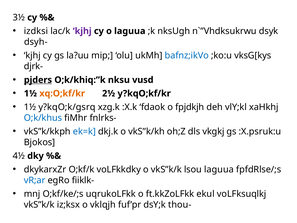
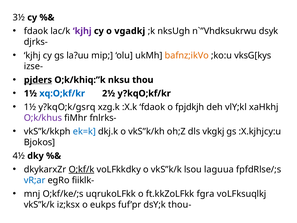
izdksi at (36, 31): izdksi -> fdaok
o laguua: laguua -> vgadkj
dsyh-: dsyh- -> djrks-
bafnz;ikVo colour: blue -> orange
djrk-: djrk- -> izse-
vusd: vusd -> thou
xq:O;kf/kr colour: orange -> blue
O;k/khus colour: blue -> purple
:X.psruk:u: :X.psruk:u -> :X.kjhjcy:u
O;kf/k underline: none -> present
ekul: ekul -> fgra
vklqjh: vklqjh -> eukps
